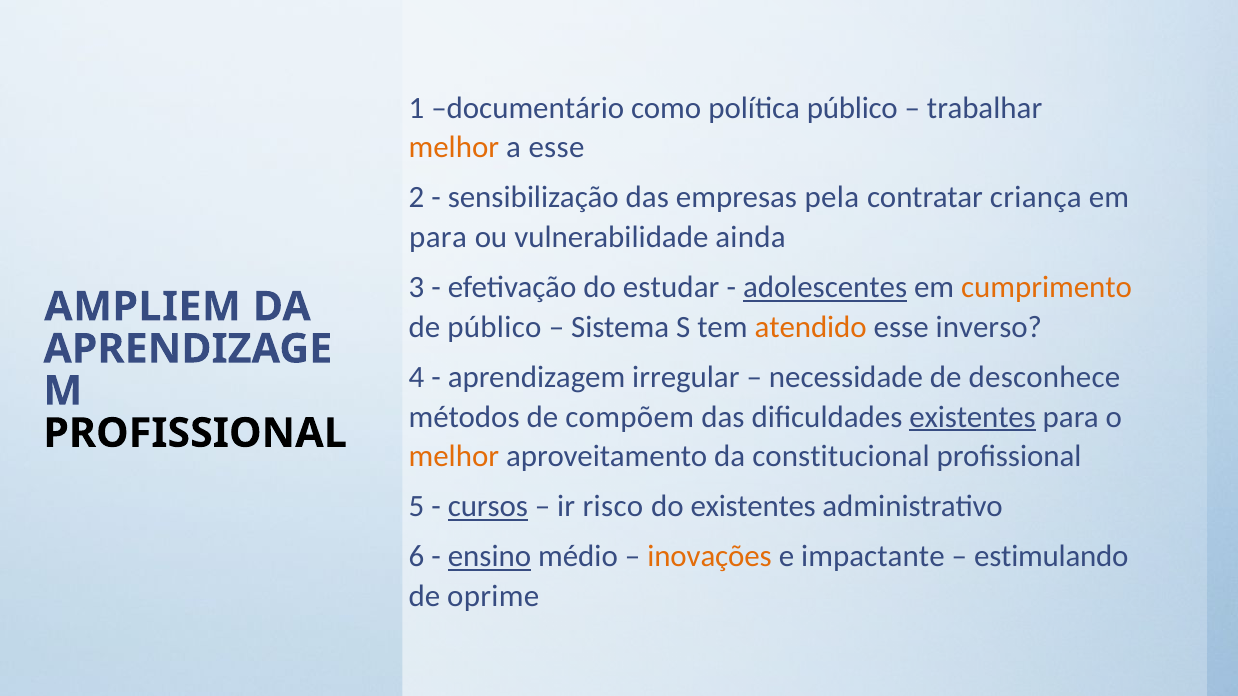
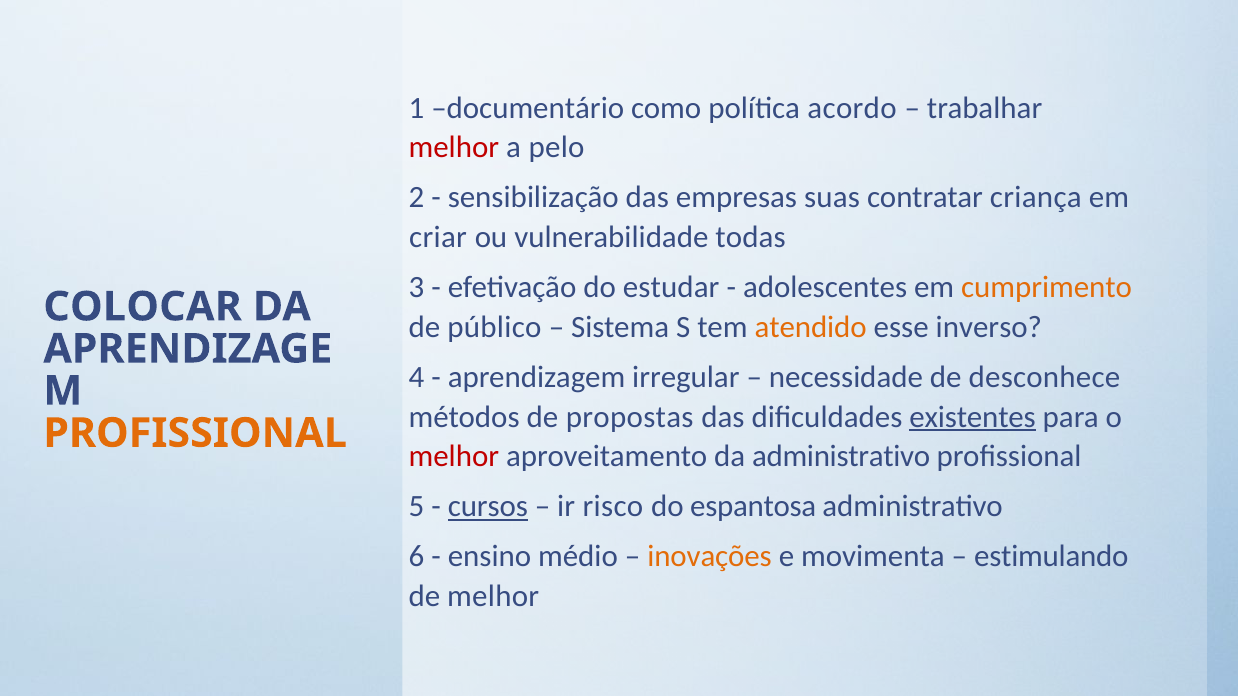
política público: público -> acordo
melhor at (454, 148) colour: orange -> red
a esse: esse -> pelo
pela: pela -> suas
para at (438, 238): para -> criar
ainda: ainda -> todas
adolescentes underline: present -> none
AMPLIEM: AMPLIEM -> COLOCAR
compõem: compõem -> propostas
PROFISSIONAL at (195, 433) colour: black -> orange
melhor at (454, 457) colour: orange -> red
da constitucional: constitucional -> administrativo
do existentes: existentes -> espantosa
ensino underline: present -> none
impactante: impactante -> movimenta
de oprime: oprime -> melhor
